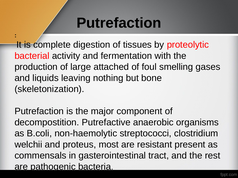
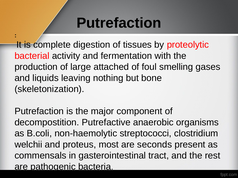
resistant: resistant -> seconds
